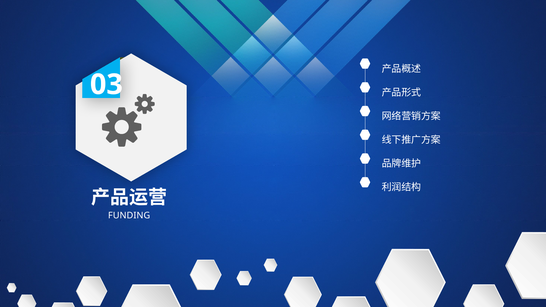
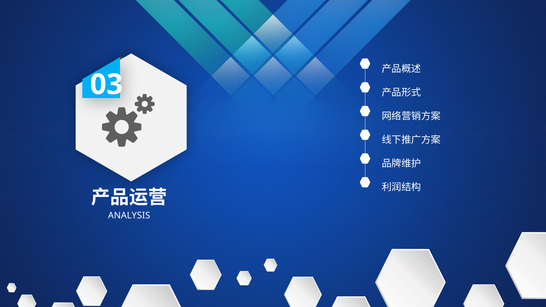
FUNDING: FUNDING -> ANALYSIS
